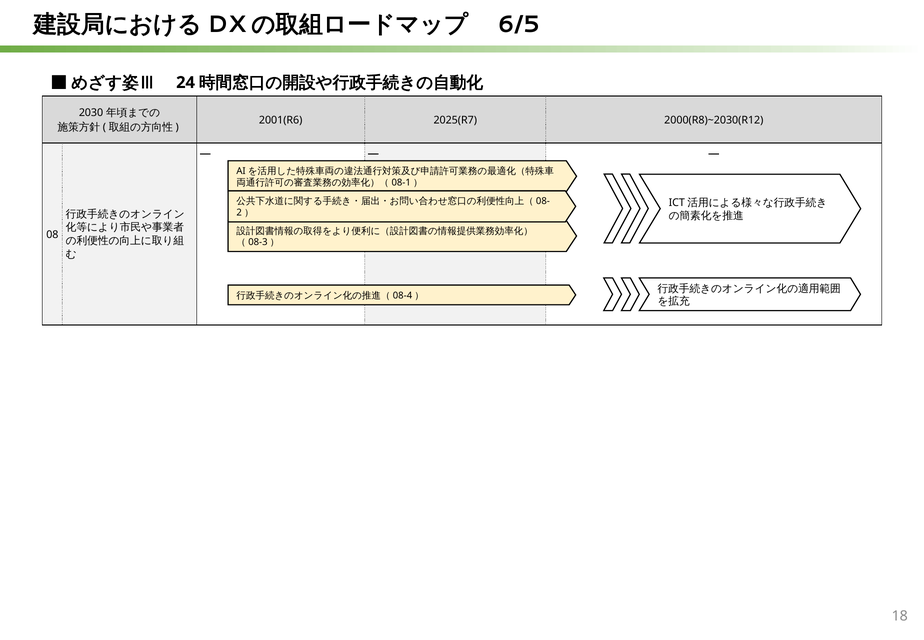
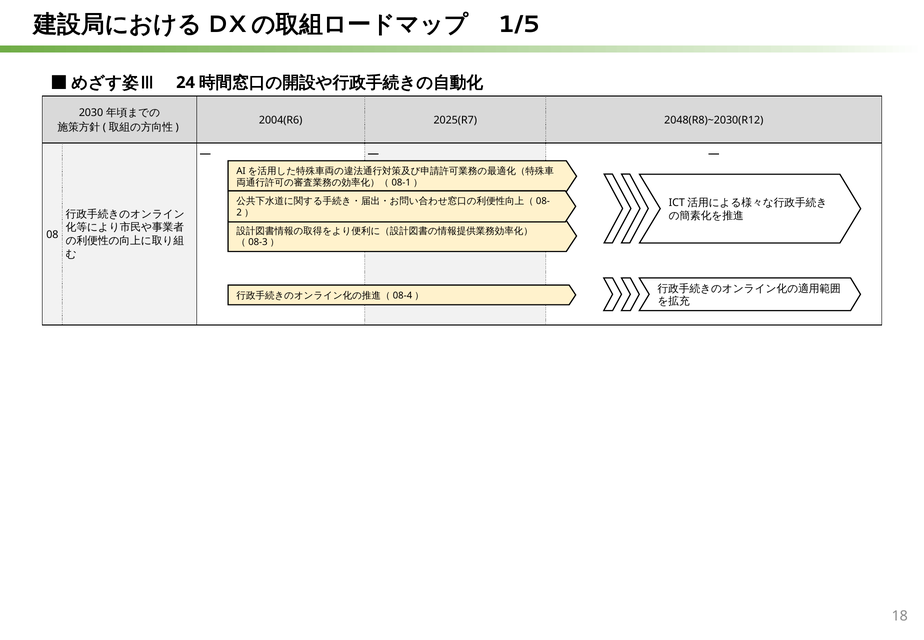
6/5: 6/5 -> 1/5
2001(R6: 2001(R6 -> 2004(R6
2000(R8)~2030(R12: 2000(R8)~2030(R12 -> 2048(R8)~2030(R12
